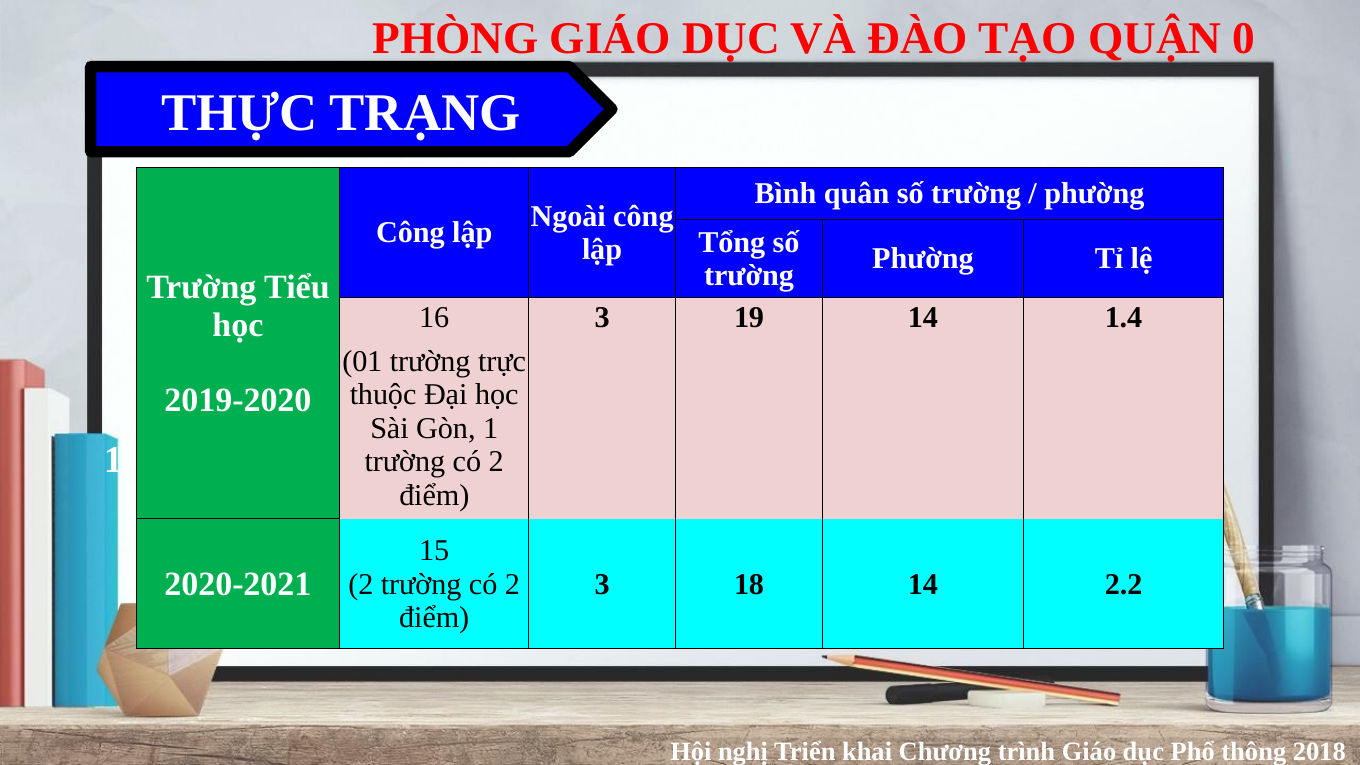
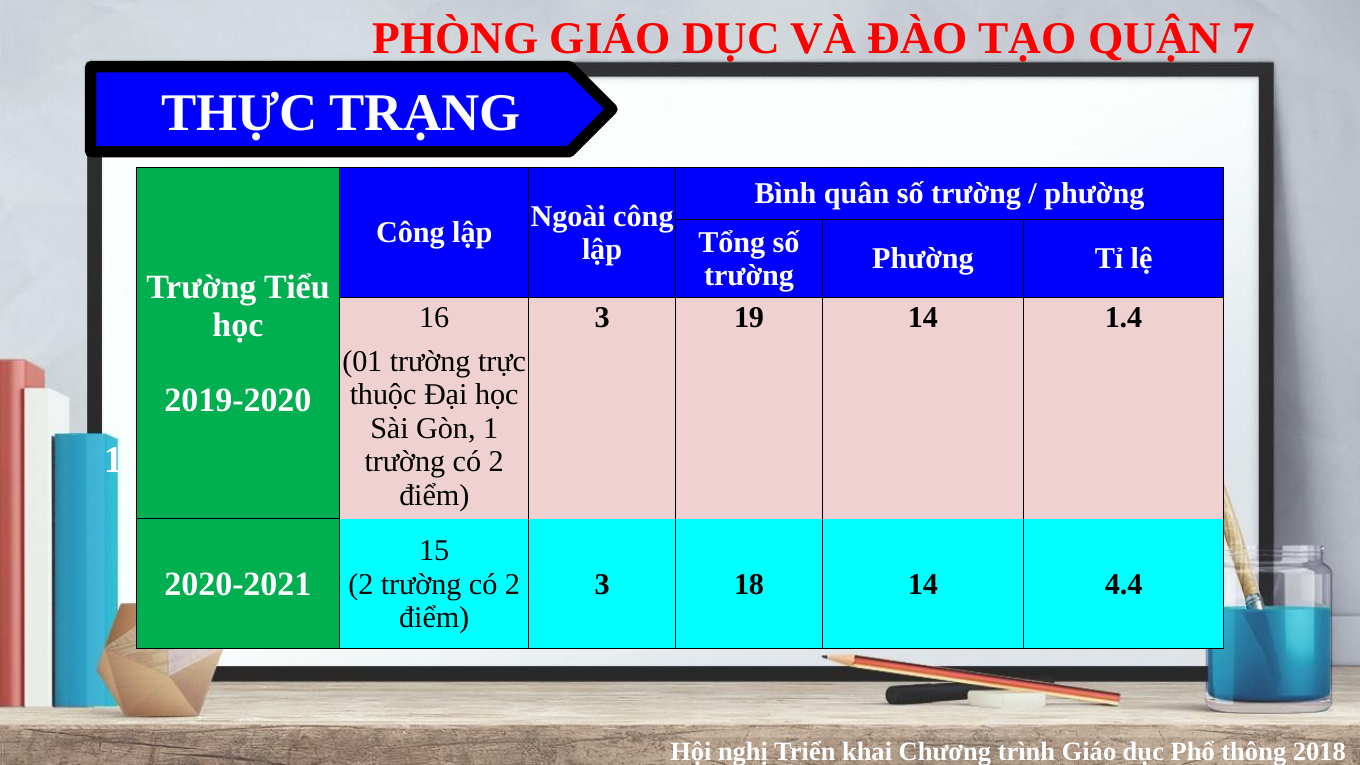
0: 0 -> 7
2.2: 2.2 -> 4.4
